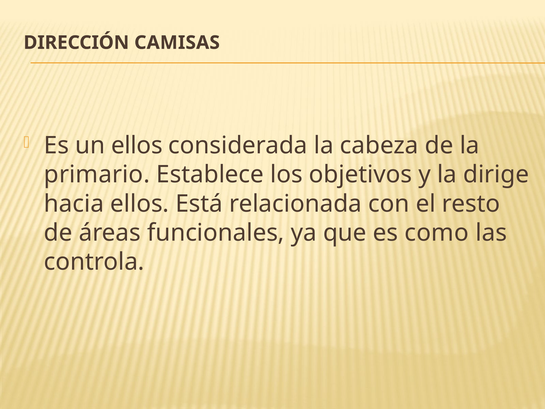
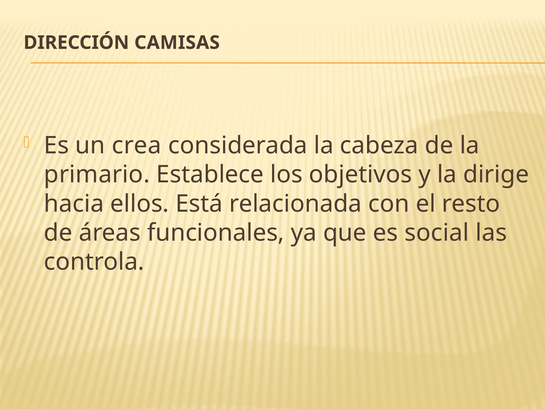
un ellos: ellos -> crea
como: como -> social
